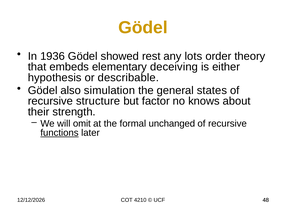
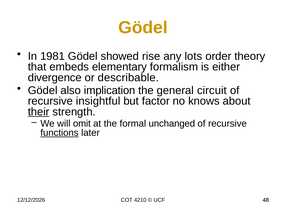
1936: 1936 -> 1981
rest: rest -> rise
deceiving: deceiving -> formalism
hypothesis: hypothesis -> divergence
simulation: simulation -> implication
states: states -> circuit
structure: structure -> insightful
their underline: none -> present
